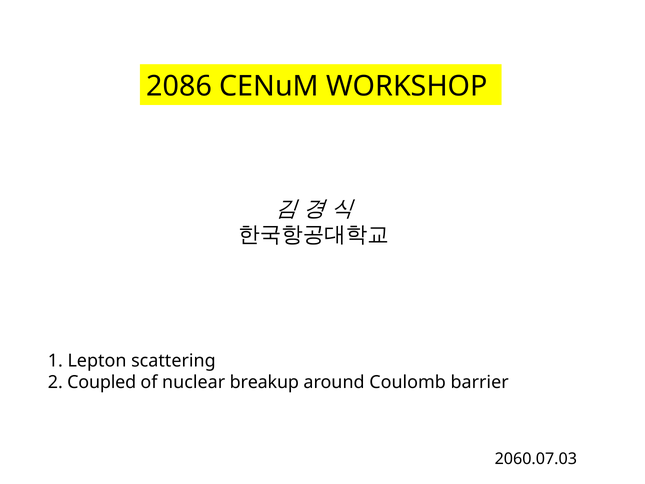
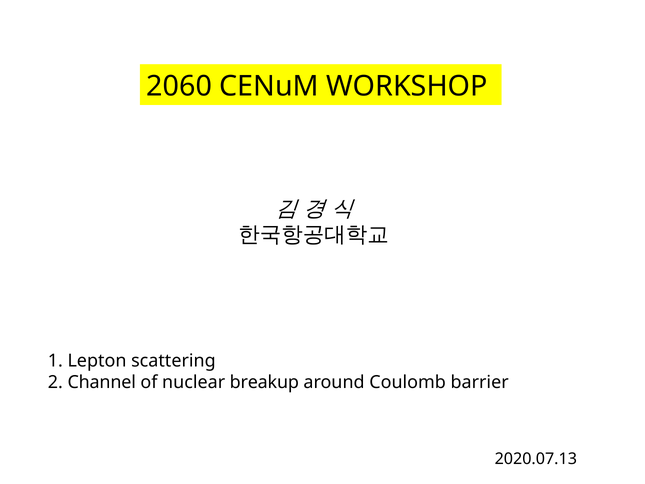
2086: 2086 -> 2060
Coupled: Coupled -> Channel
2060.07.03: 2060.07.03 -> 2020.07.13
